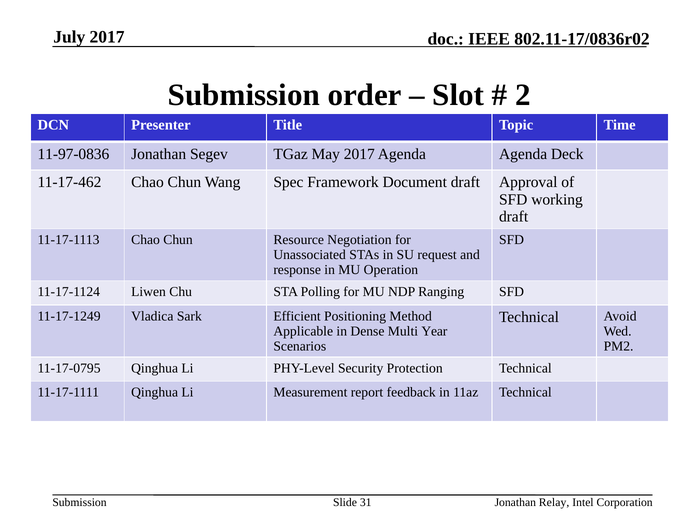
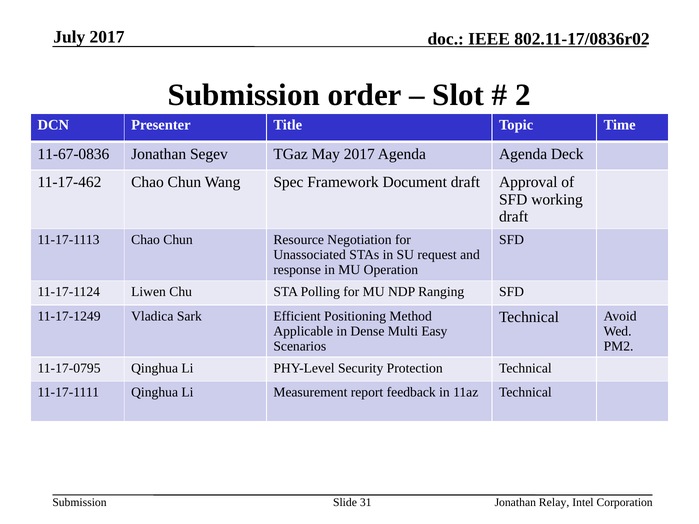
11-97-0836: 11-97-0836 -> 11-67-0836
Year: Year -> Easy
